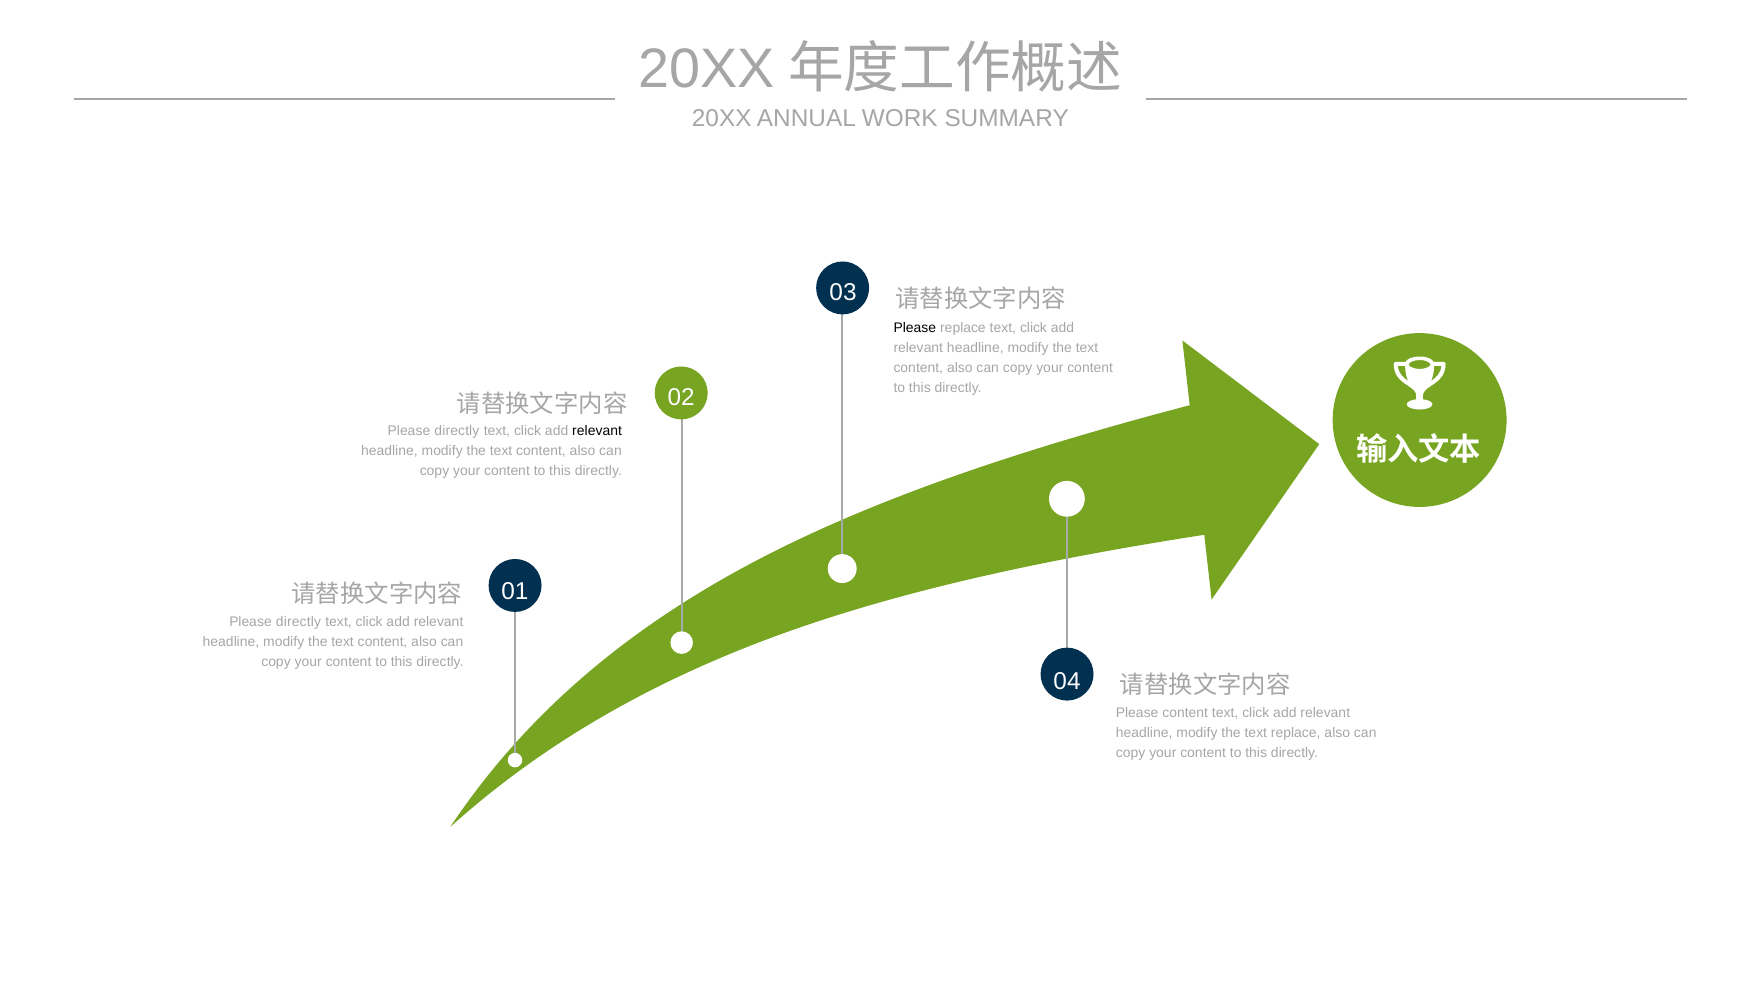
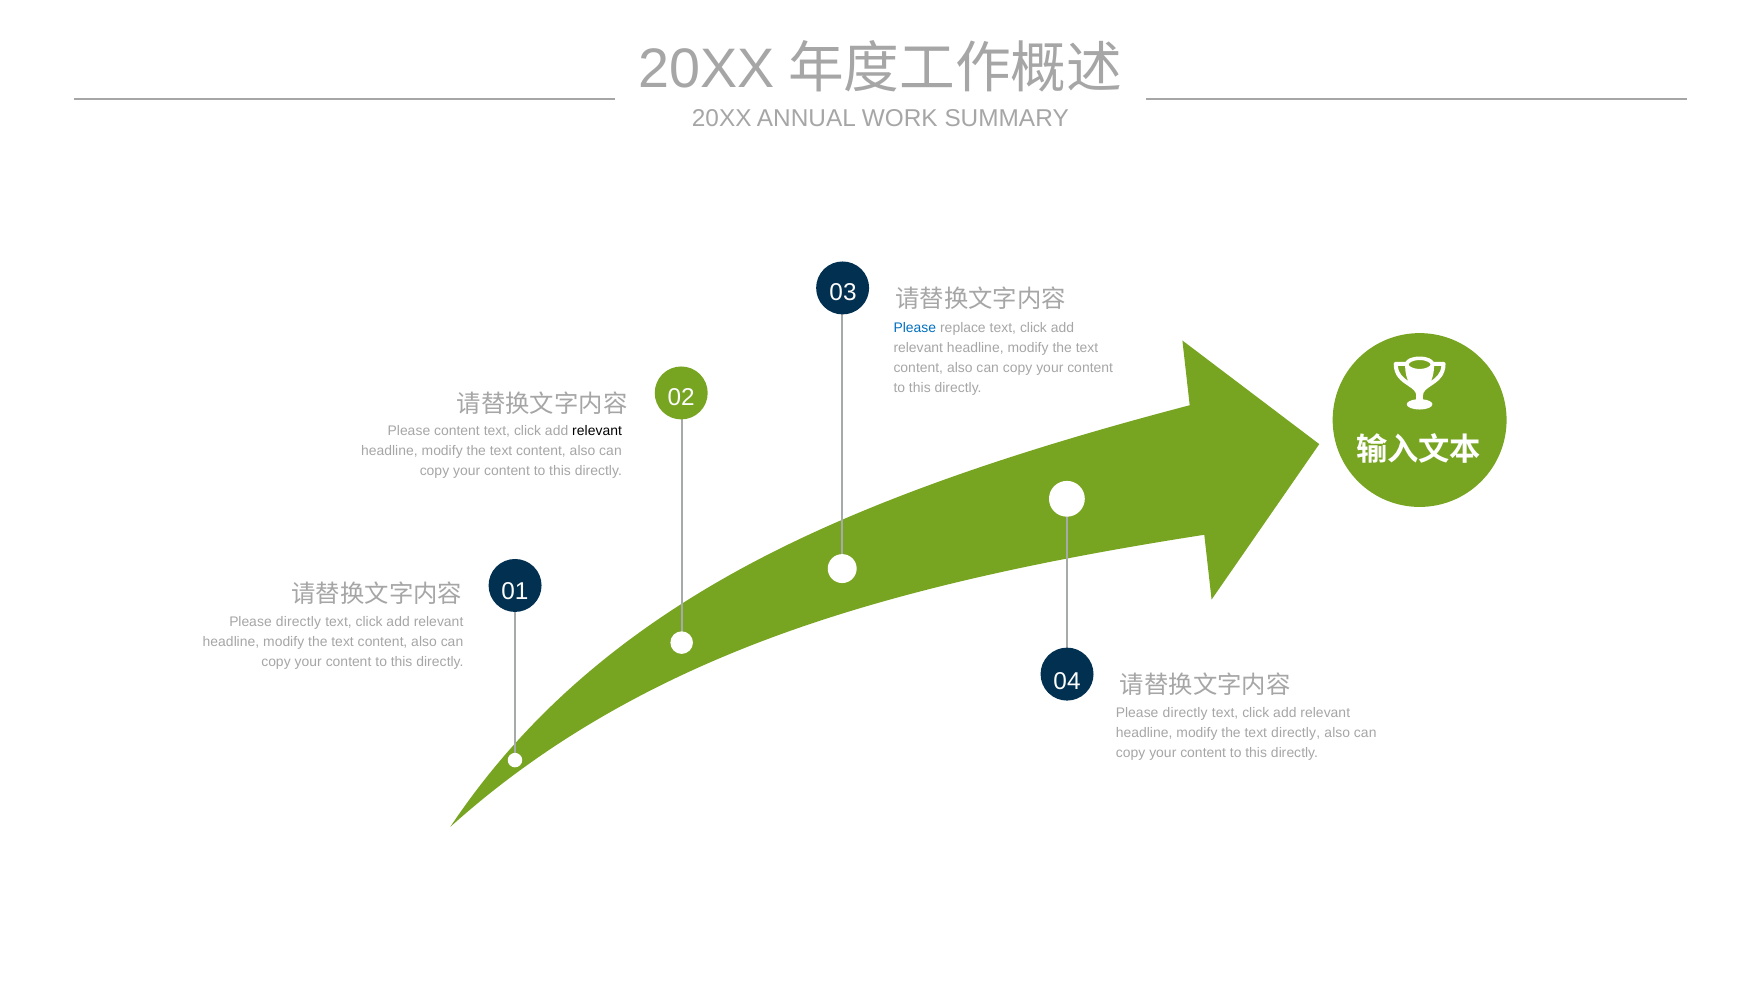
Please at (915, 328) colour: black -> blue
directly at (457, 431): directly -> content
content at (1185, 714): content -> directly
text replace: replace -> directly
